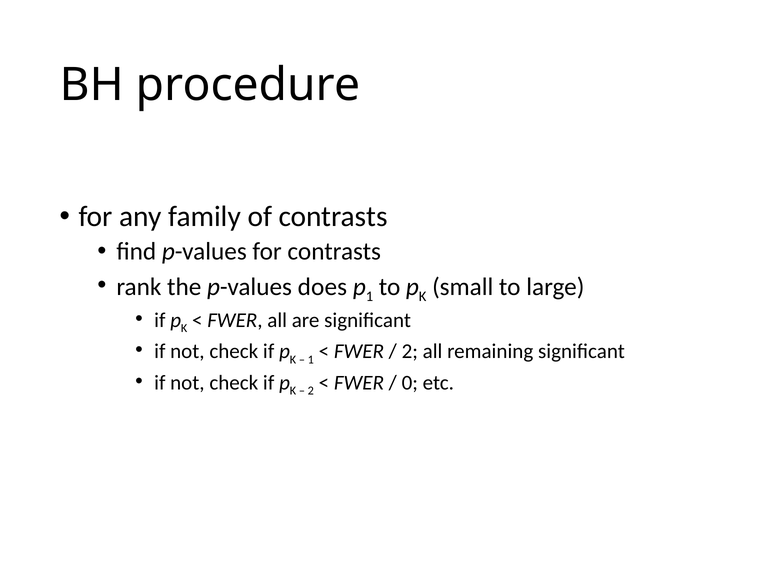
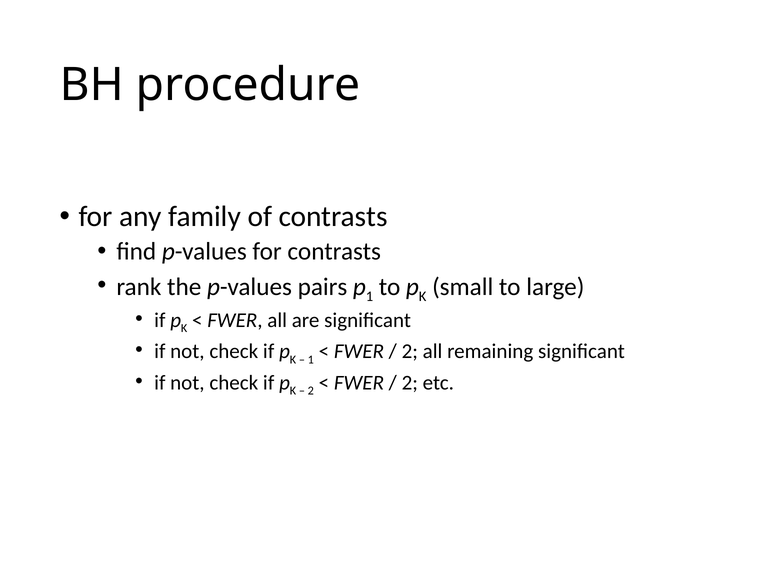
does: does -> pairs
0 at (410, 382): 0 -> 2
